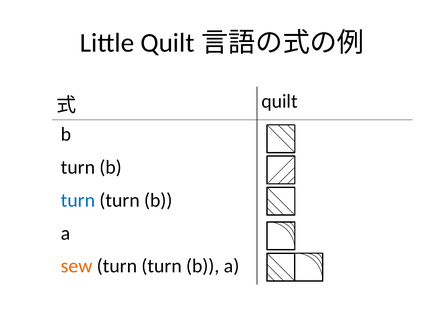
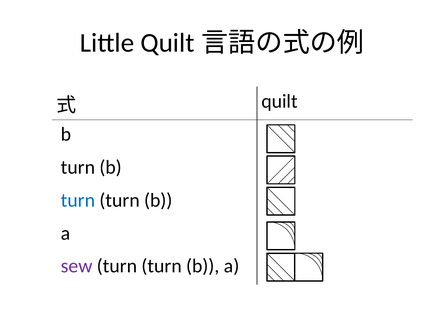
sew colour: orange -> purple
